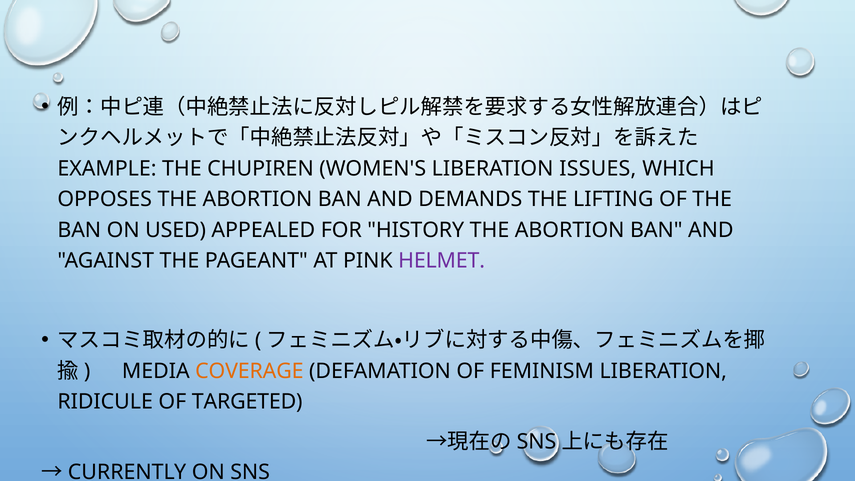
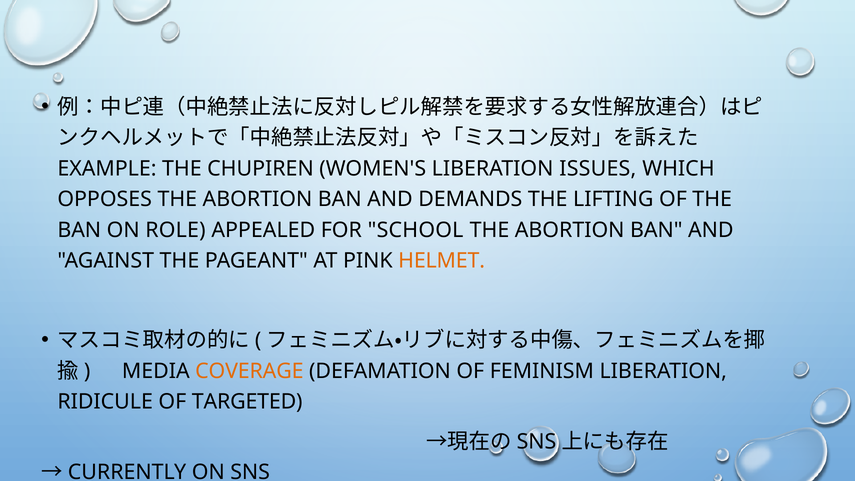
USED: USED -> ROLE
HISTORY: HISTORY -> SCHOOL
HELMET colour: purple -> orange
